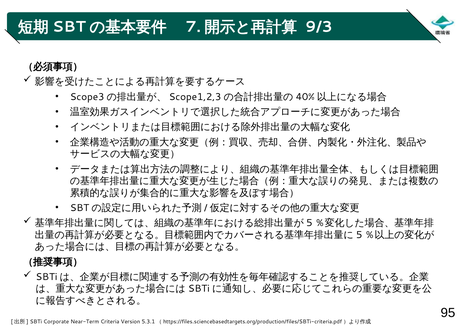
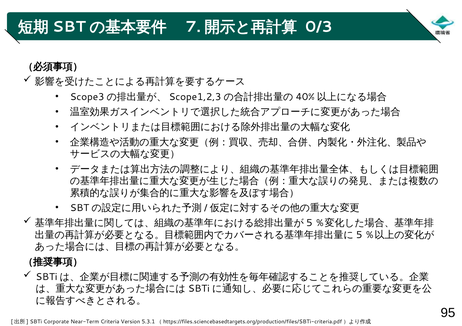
9/3: 9/3 -> 0/3
